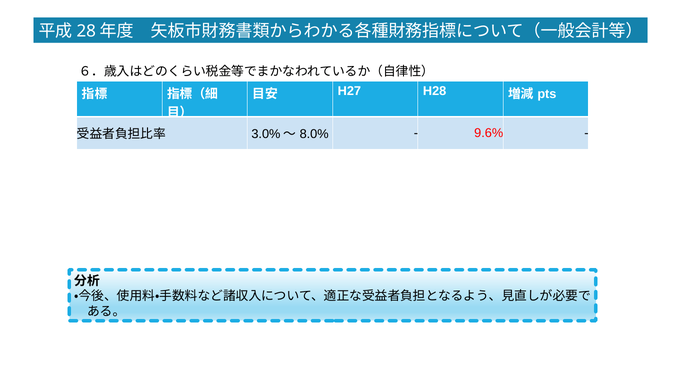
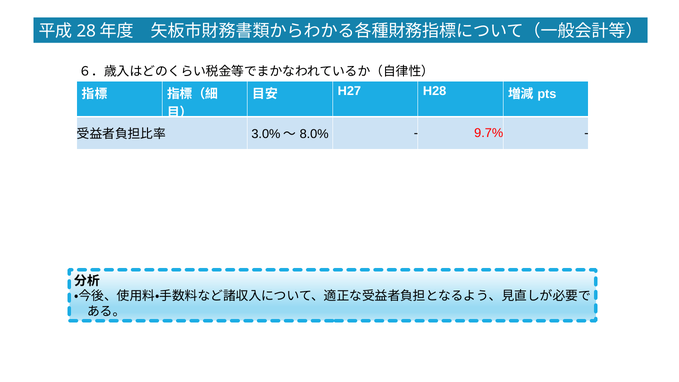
9.6%: 9.6% -> 9.7%
